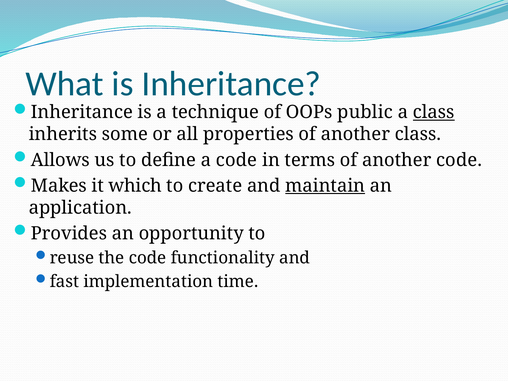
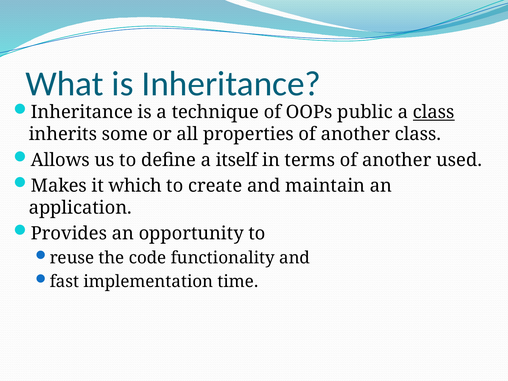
a code: code -> itself
another code: code -> used
maintain underline: present -> none
